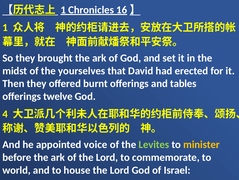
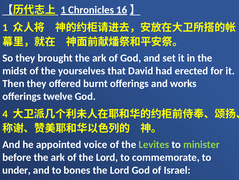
tables: tables -> works
minister colour: yellow -> light green
world: world -> under
house: house -> bones
